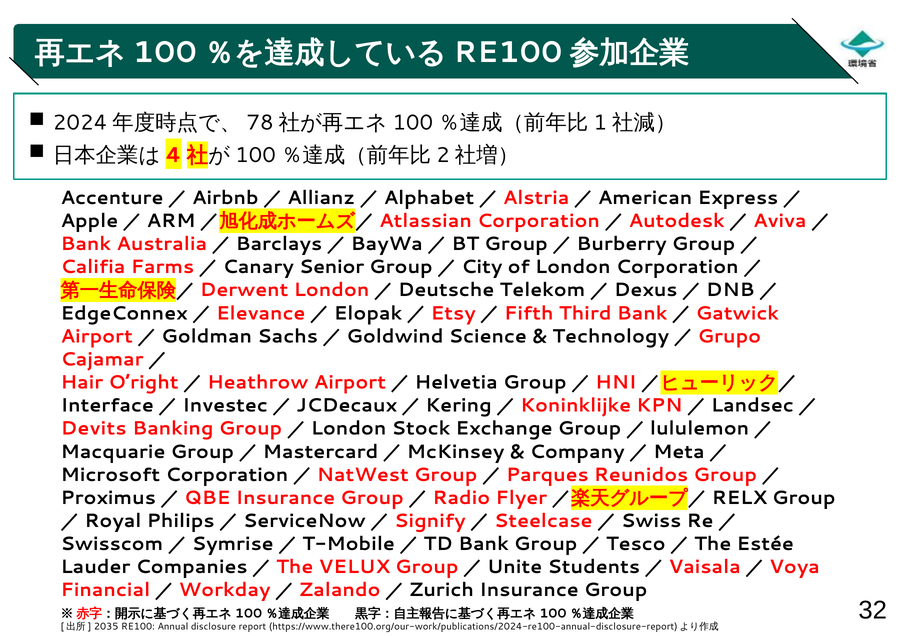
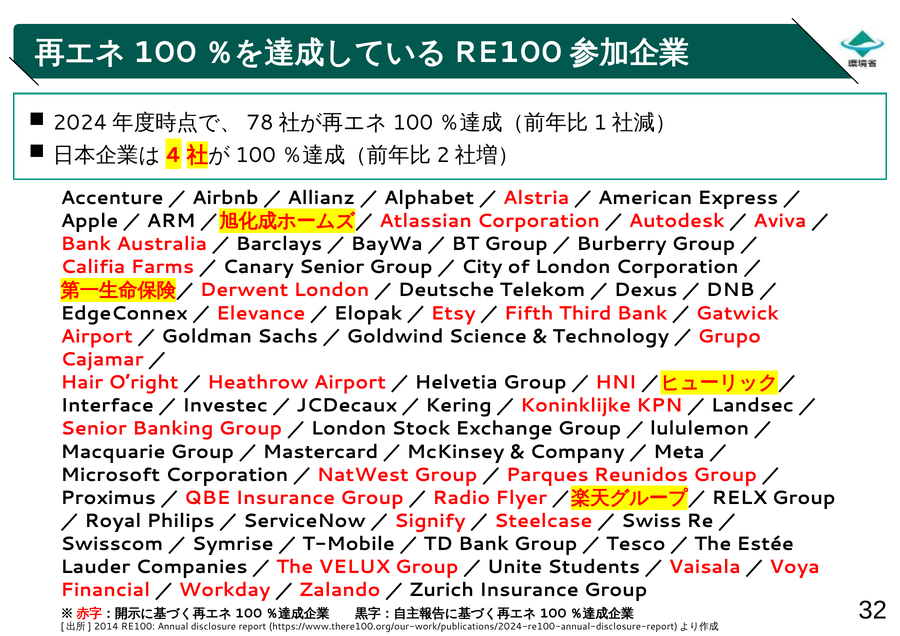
Devits at (94, 429): Devits -> Senior
2035: 2035 -> 2014
